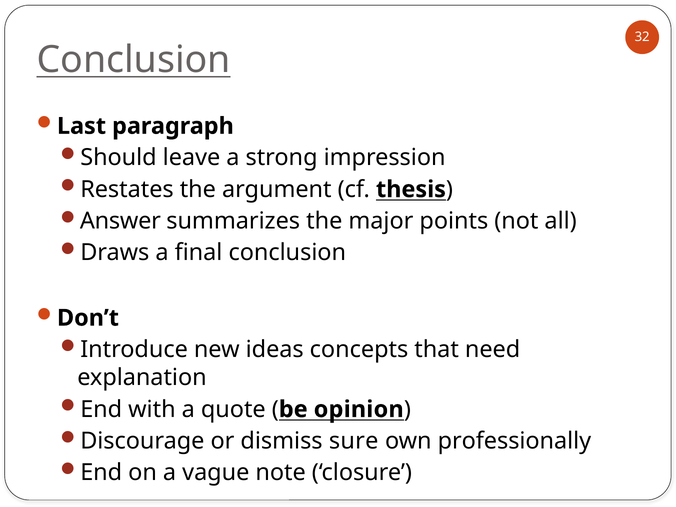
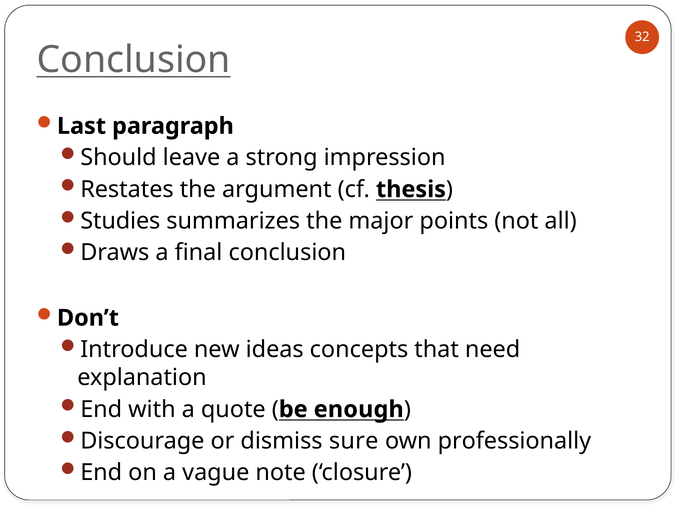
Answer: Answer -> Studies
opinion: opinion -> enough
